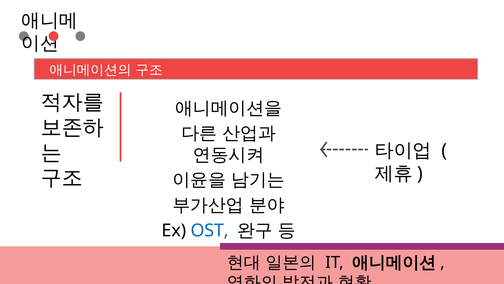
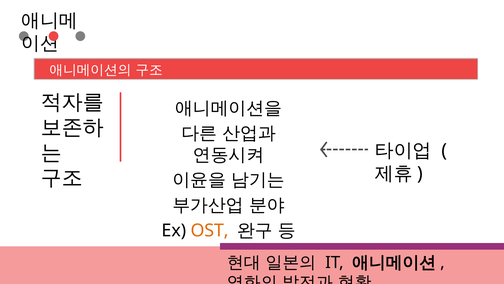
OST colour: blue -> orange
